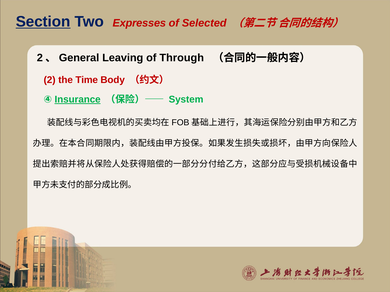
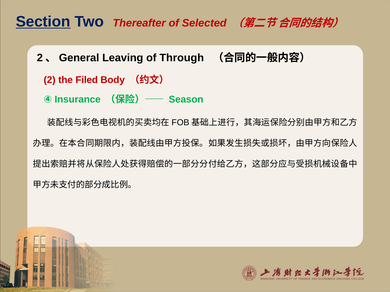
Expresses: Expresses -> Thereafter
Time: Time -> Filed
Insurance underline: present -> none
System: System -> Season
